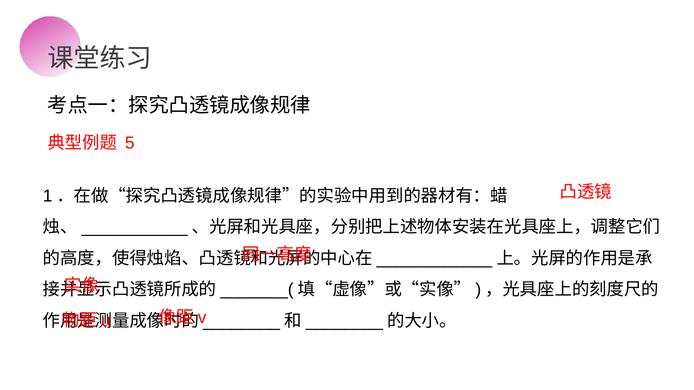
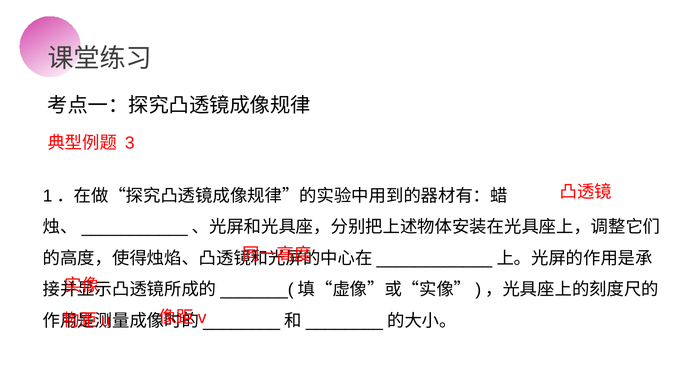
5: 5 -> 3
